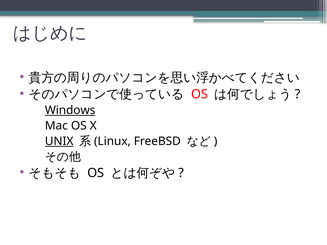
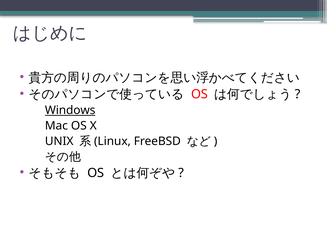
UNIX underline: present -> none
